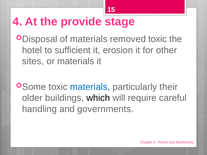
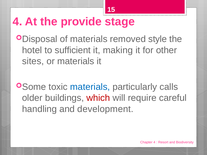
removed toxic: toxic -> style
erosion: erosion -> making
their: their -> calls
which colour: black -> red
governments: governments -> development
